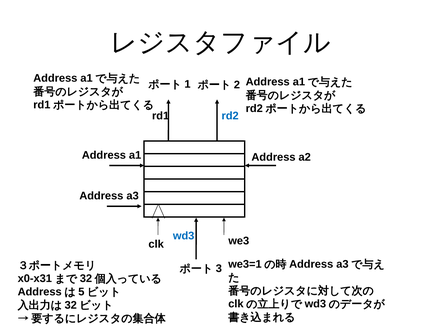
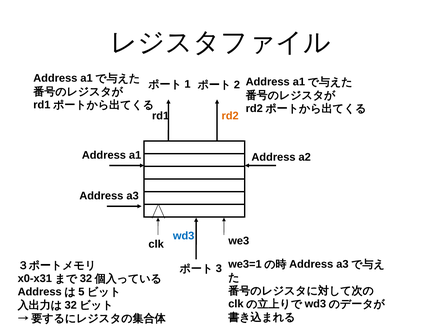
rd2 colour: blue -> orange
